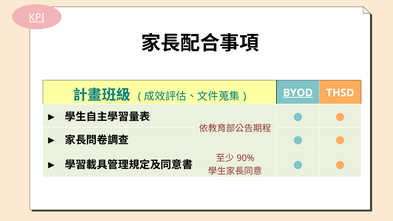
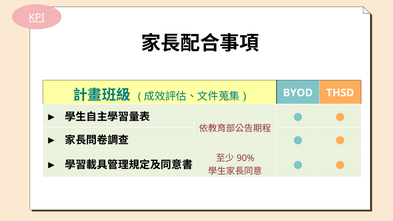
BYOD underline: present -> none
